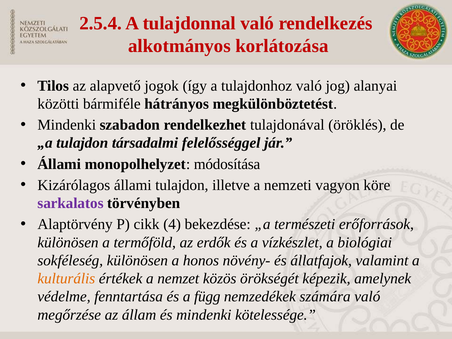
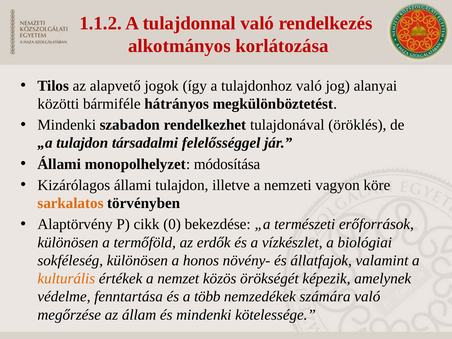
2.5.4: 2.5.4 -> 1.1.2
sarkalatos colour: purple -> orange
4: 4 -> 0
függ: függ -> több
